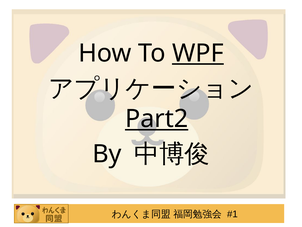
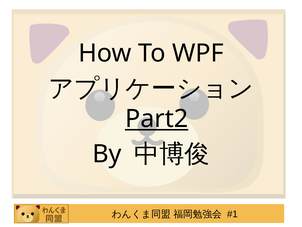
WPF underline: present -> none
